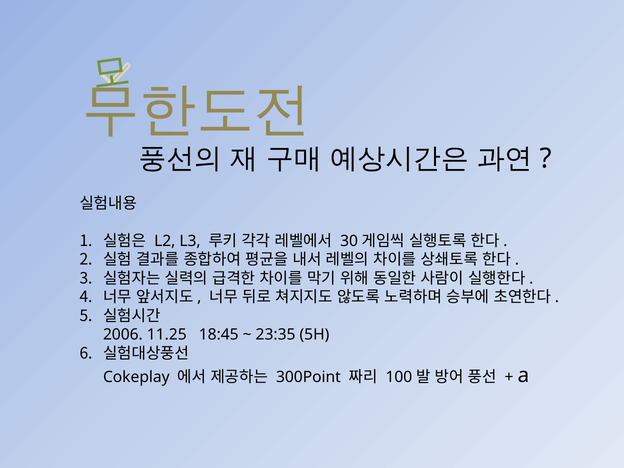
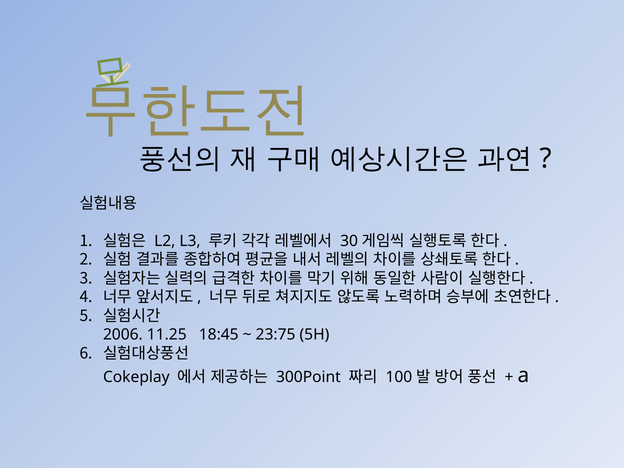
23:35: 23:35 -> 23:75
